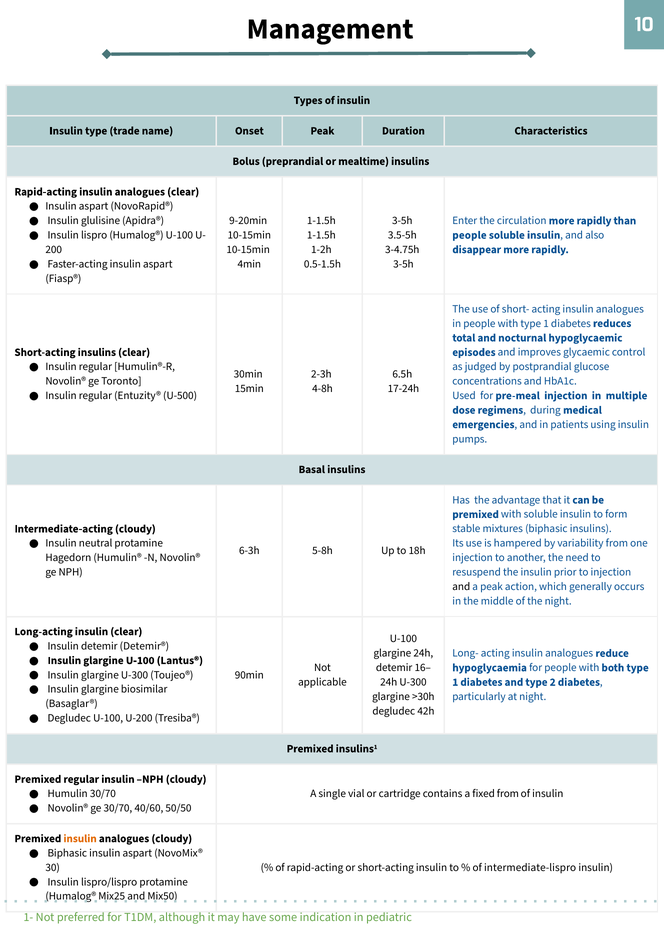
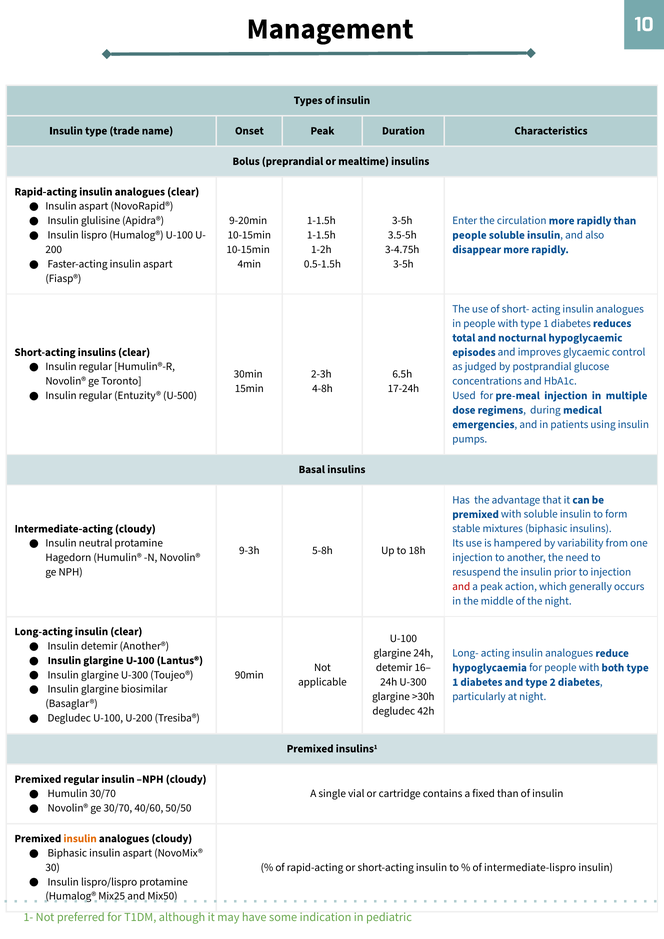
6-3h: 6-3h -> 9-3h
and at (461, 587) colour: black -> red
Detemir®: Detemir® -> Another®
fixed from: from -> than
